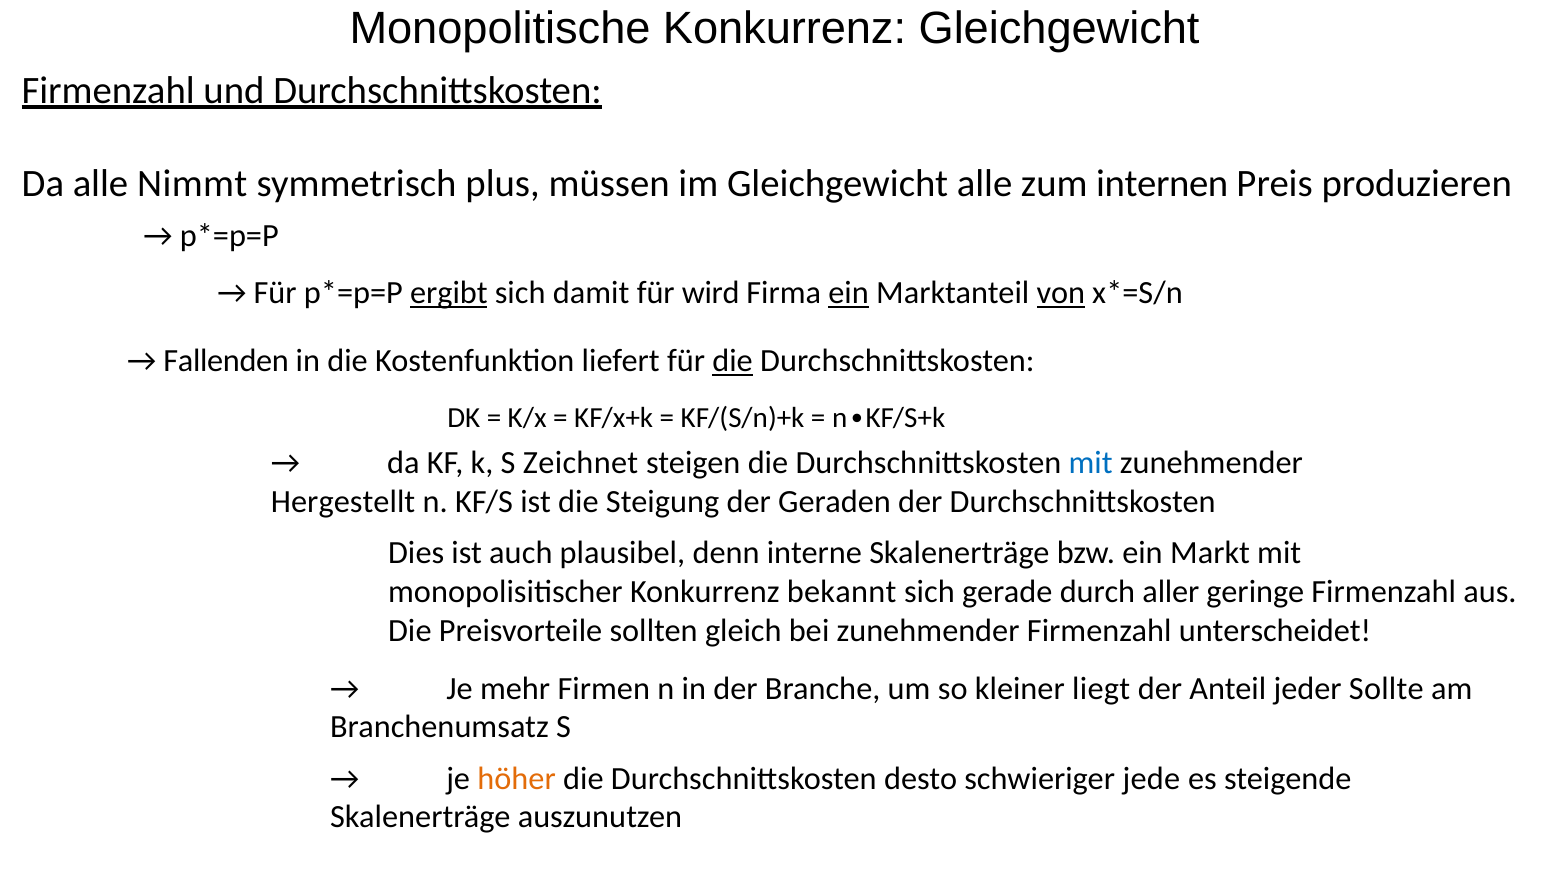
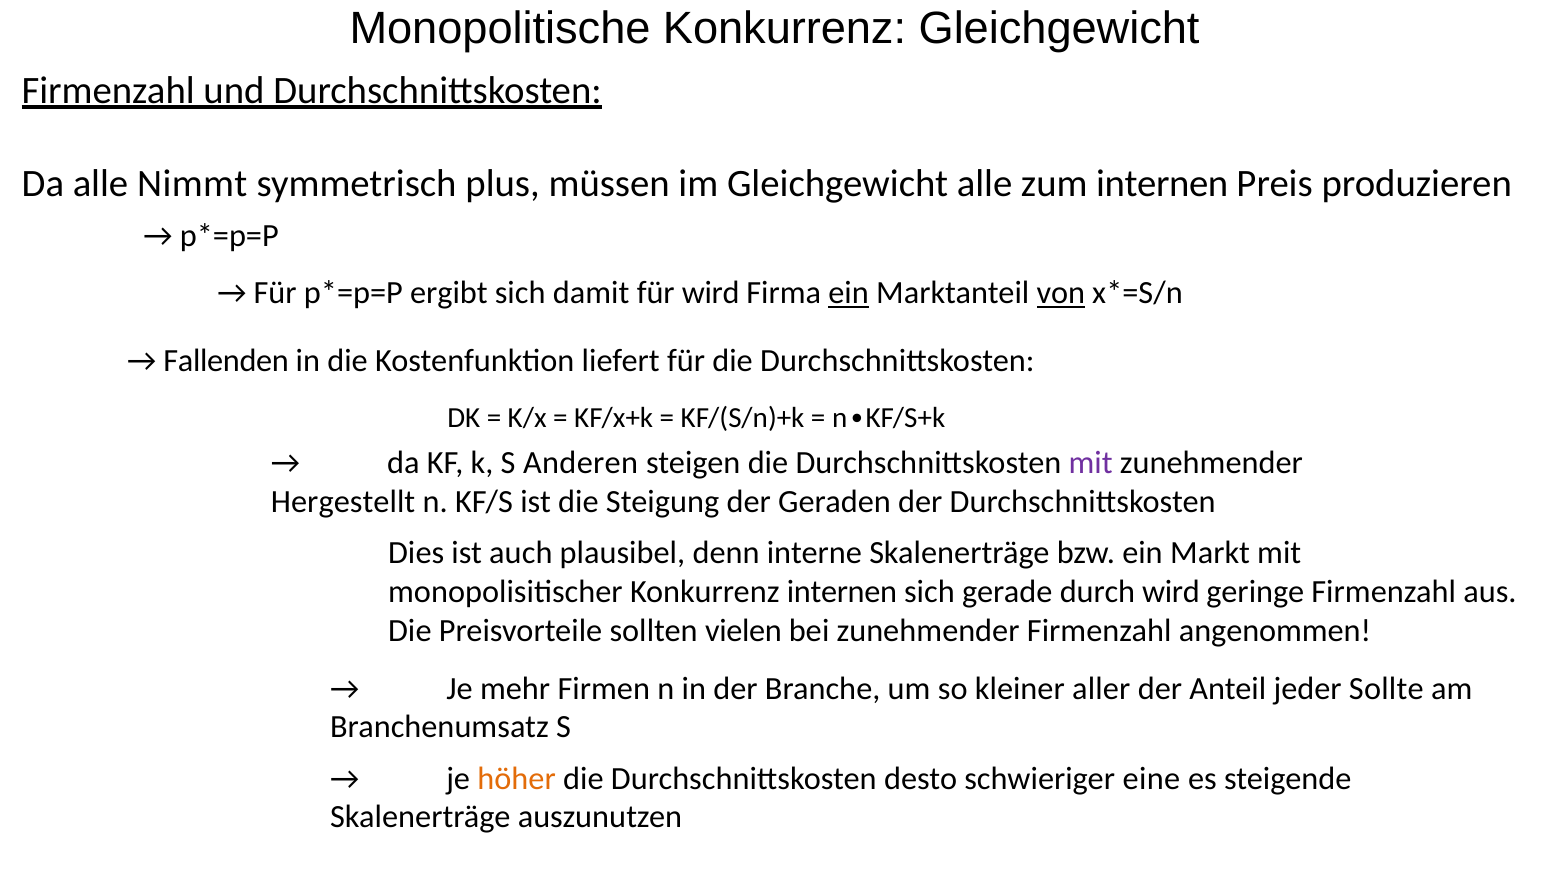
ergibt underline: present -> none
die at (733, 361) underline: present -> none
Zeichnet: Zeichnet -> Anderen
mit at (1091, 463) colour: blue -> purple
Konkurrenz bekannt: bekannt -> internen
durch aller: aller -> wird
gleich: gleich -> vielen
unterscheidet: unterscheidet -> angenommen
liegt: liegt -> aller
jede: jede -> eine
